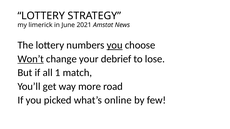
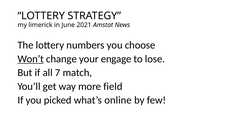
you at (115, 45) underline: present -> none
debrief: debrief -> engage
1: 1 -> 7
road: road -> field
